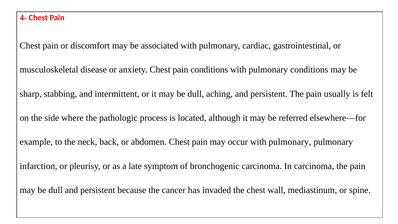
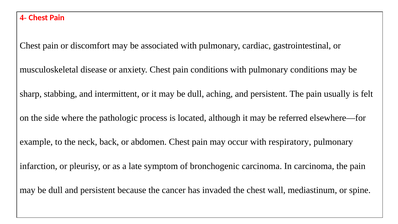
occur with pulmonary: pulmonary -> respiratory
